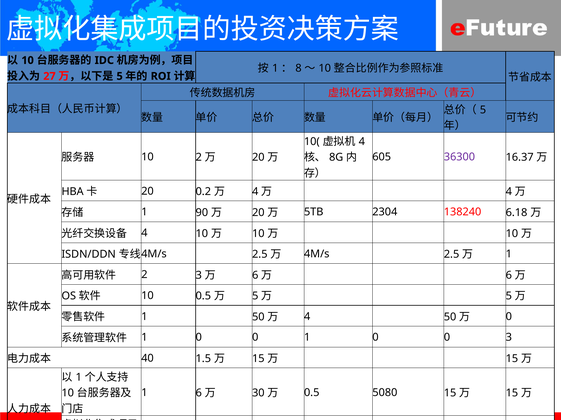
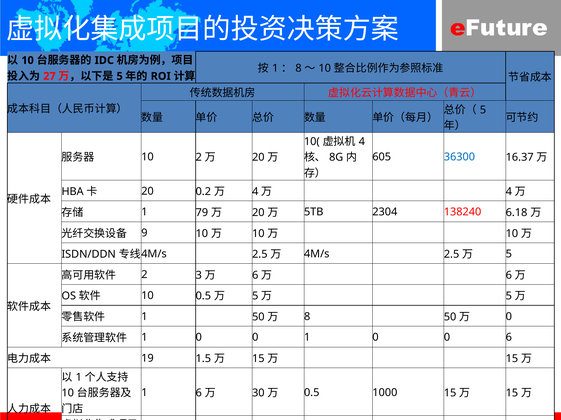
36300 colour: purple -> blue
90: 90 -> 79
4 at (144, 233): 4 -> 9
1 at (509, 254): 1 -> 5
4 at (307, 317): 4 -> 8
0 3: 3 -> 6
40: 40 -> 19
5080: 5080 -> 1000
